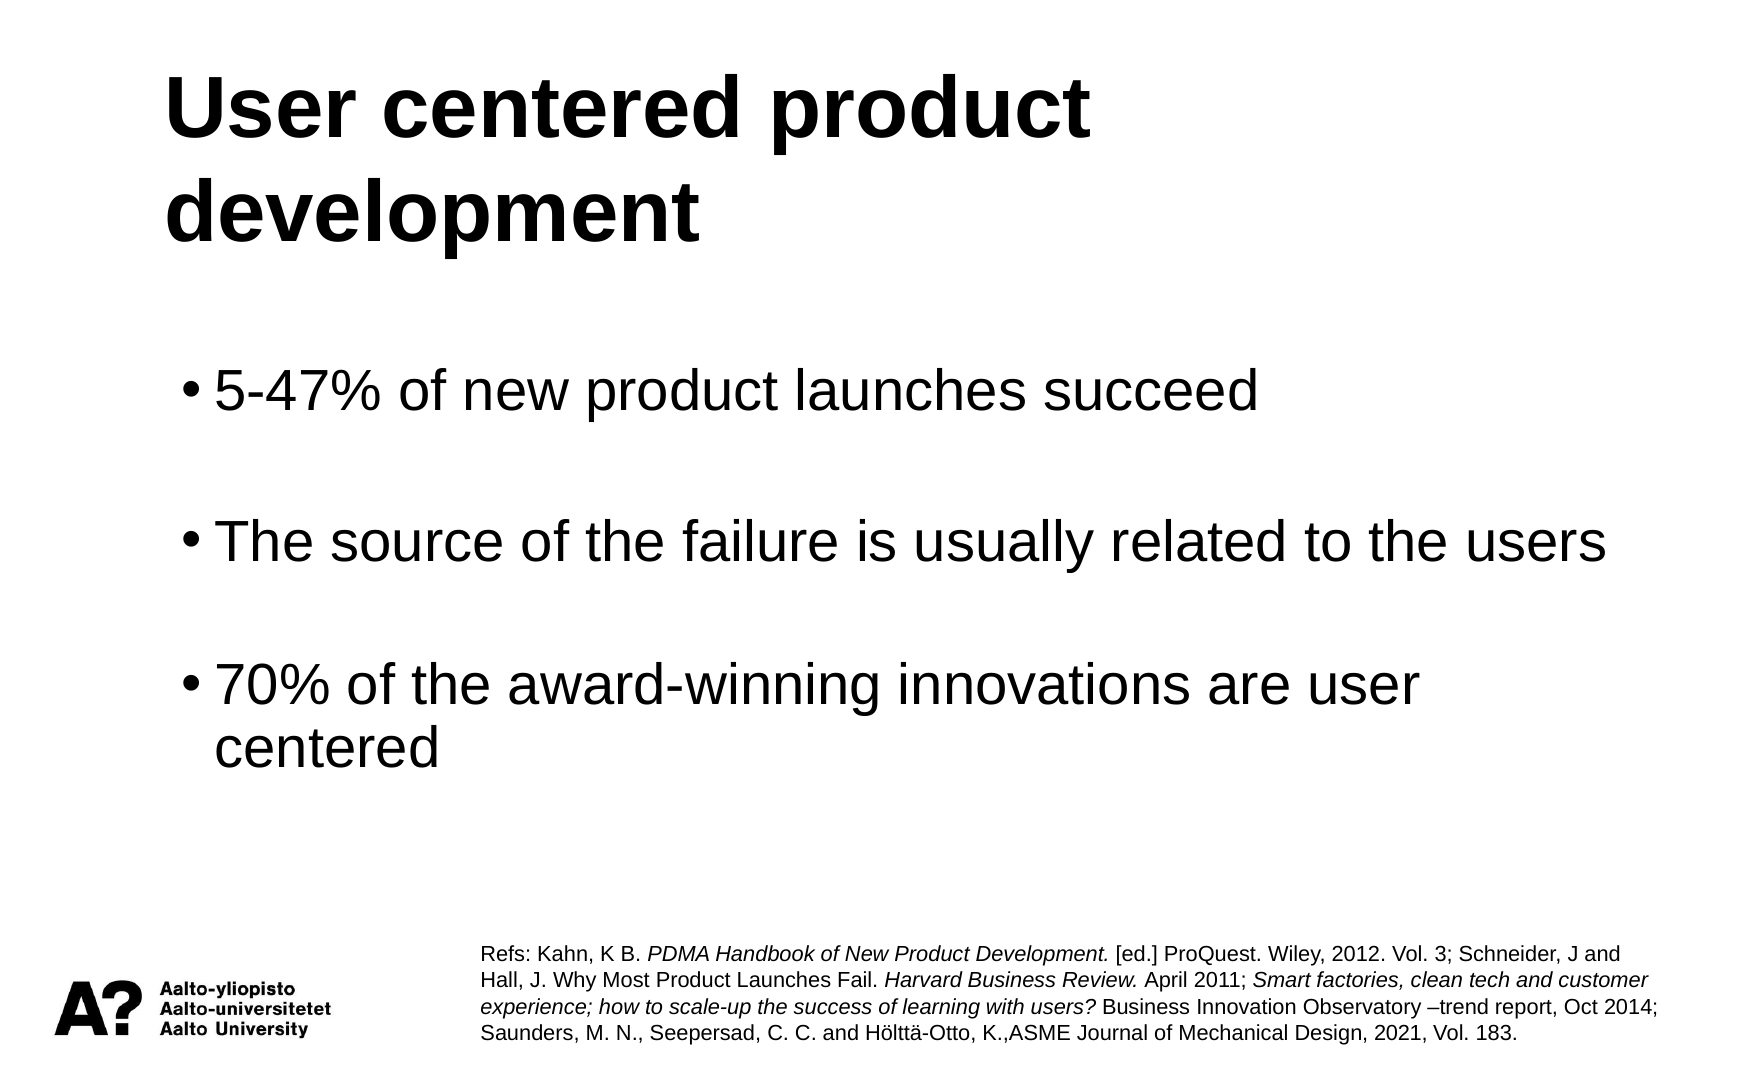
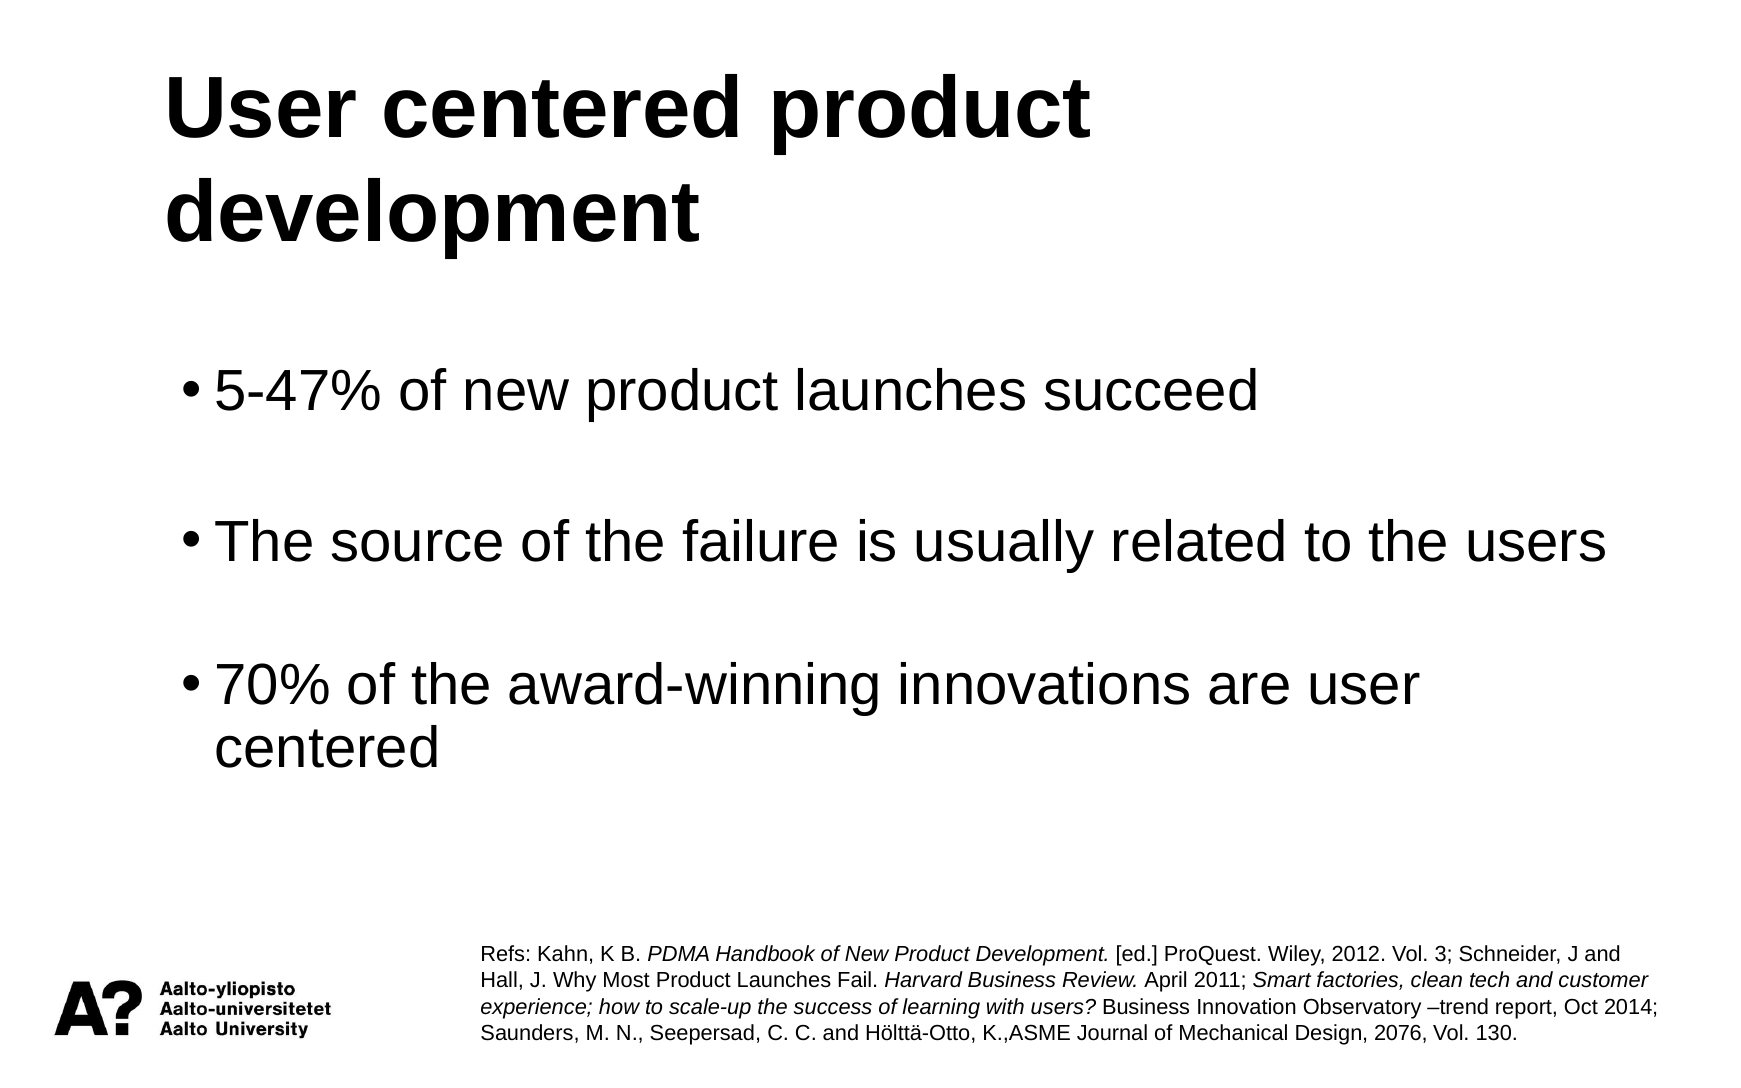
2021: 2021 -> 2076
183: 183 -> 130
